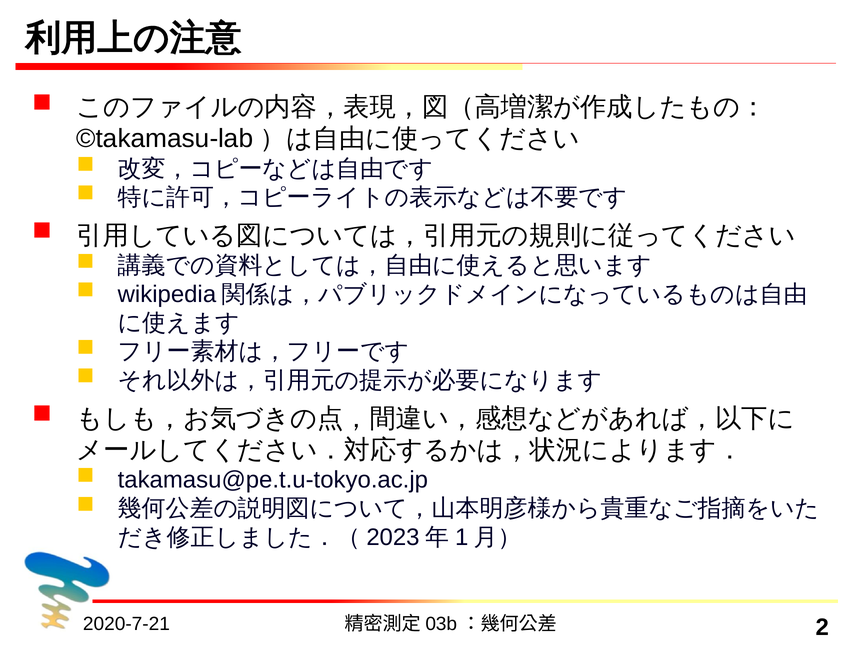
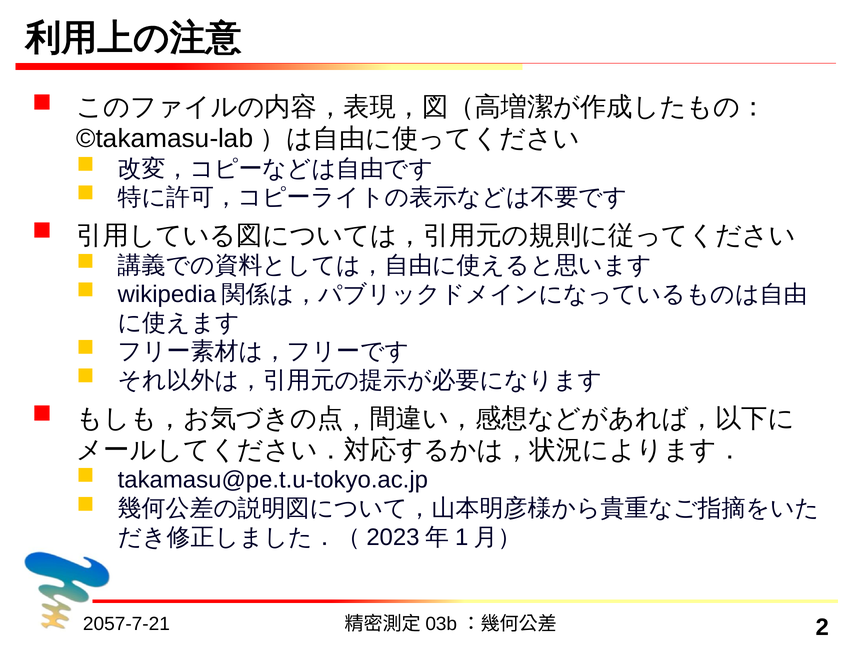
2020-7-21: 2020-7-21 -> 2057-7-21
